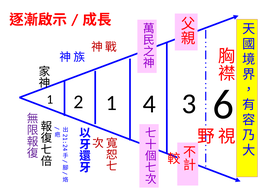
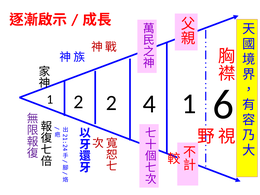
1 2 1: 1 -> 2
4 3: 3 -> 1
